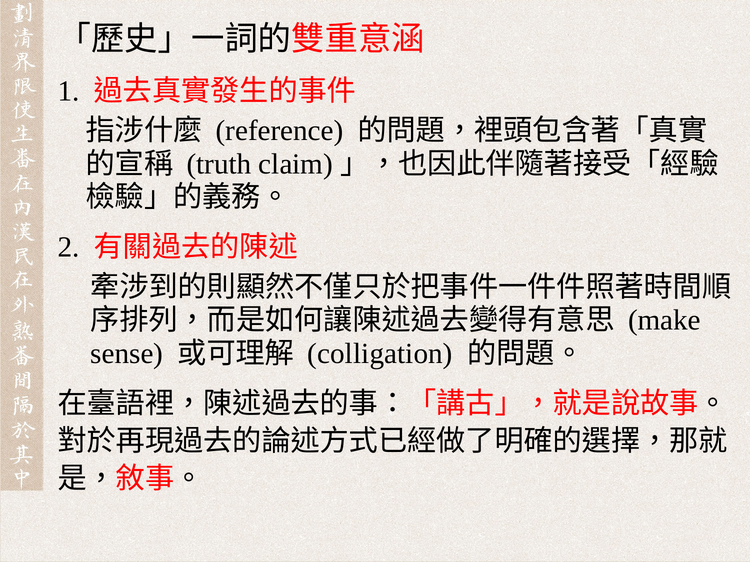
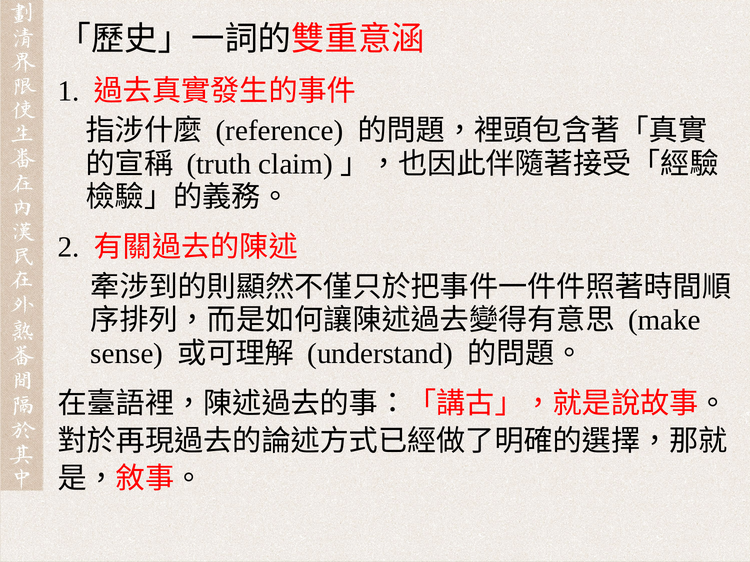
colligation: colligation -> understand
